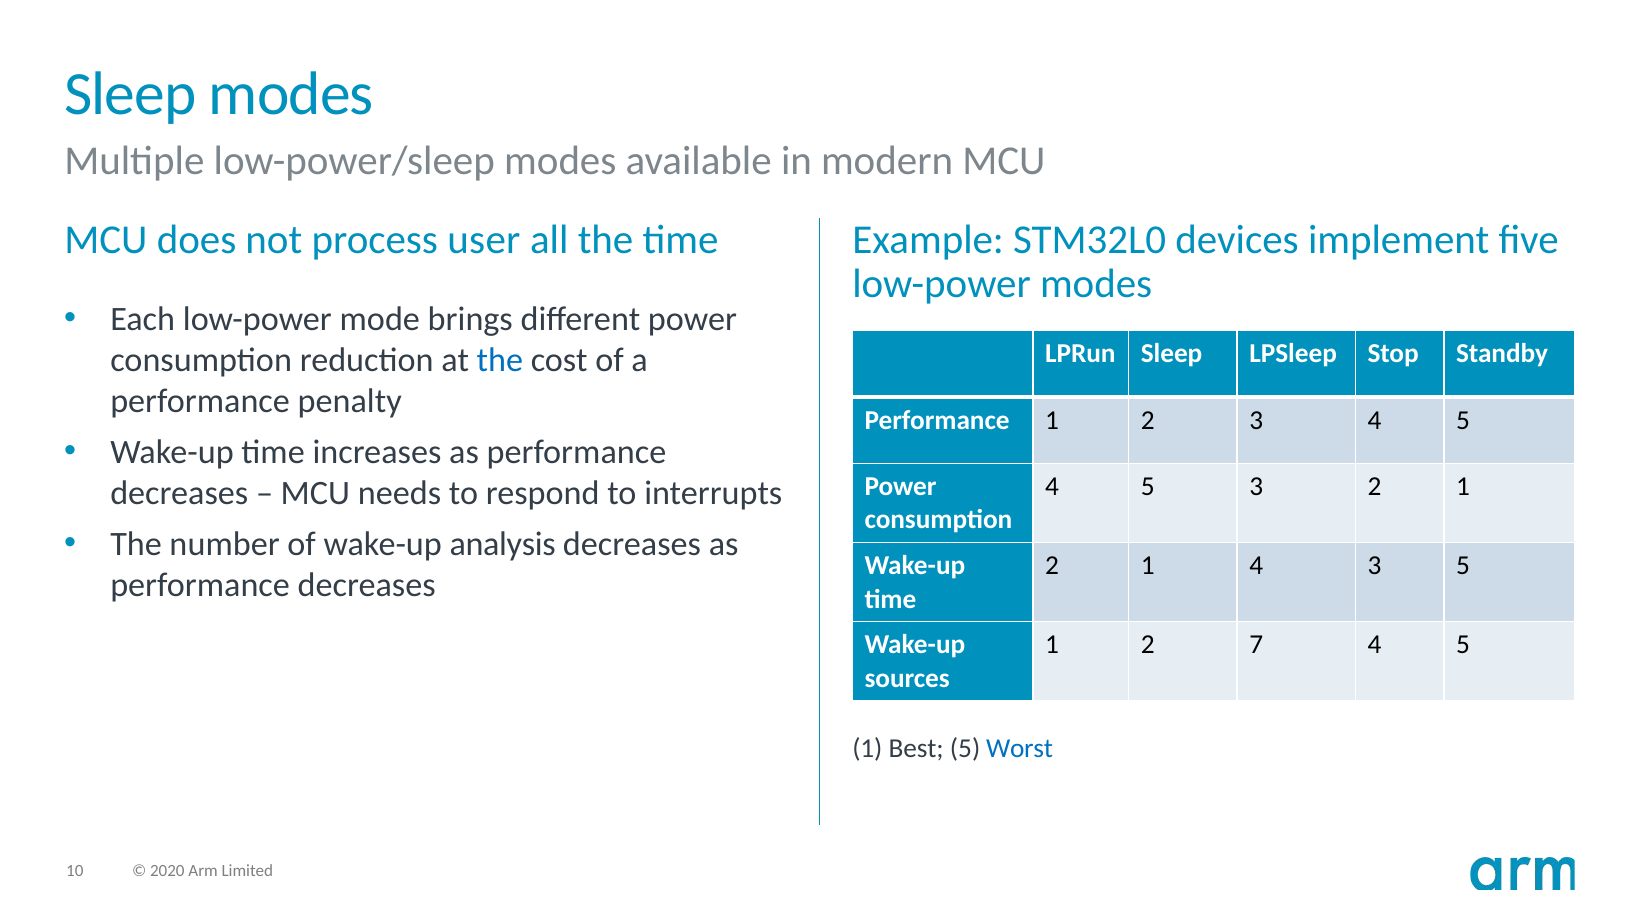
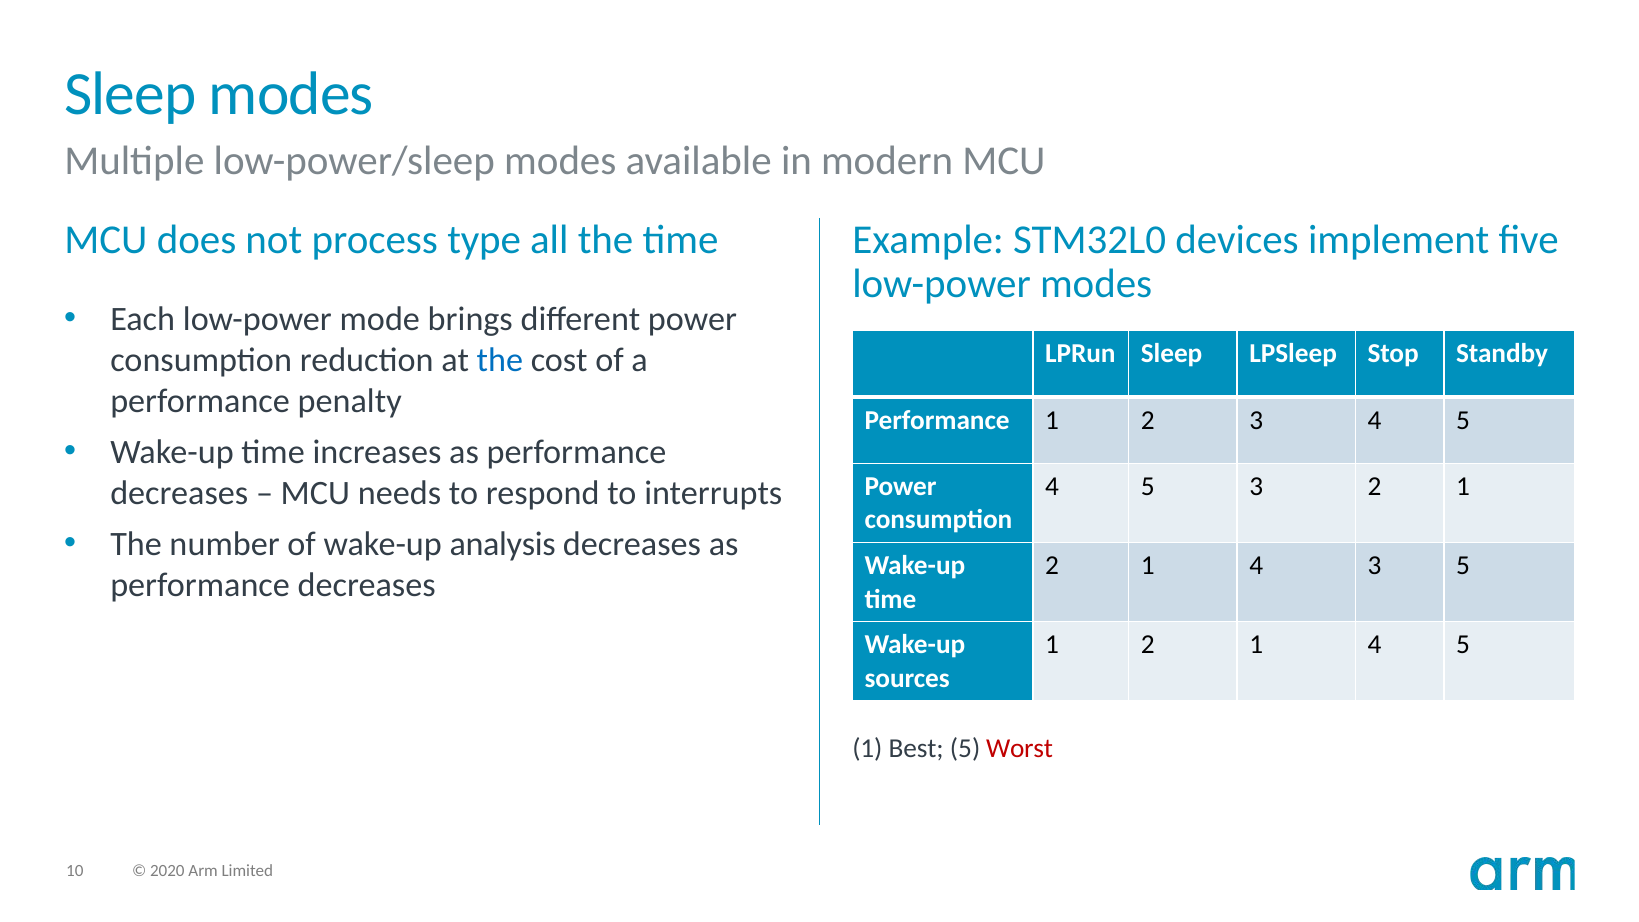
user: user -> type
1 2 7: 7 -> 1
Worst colour: blue -> red
